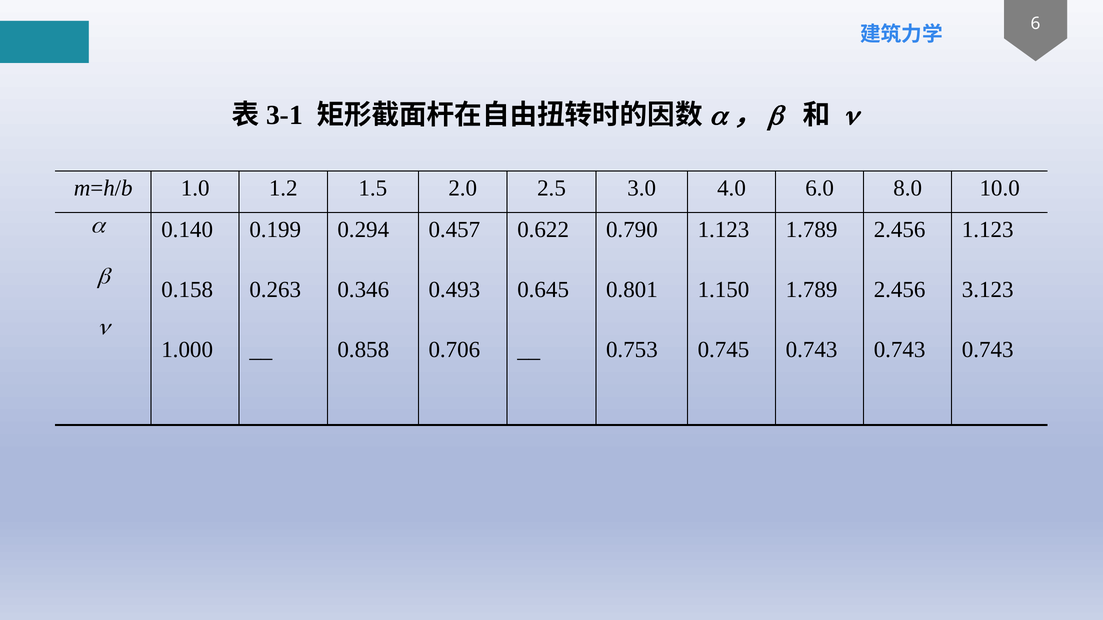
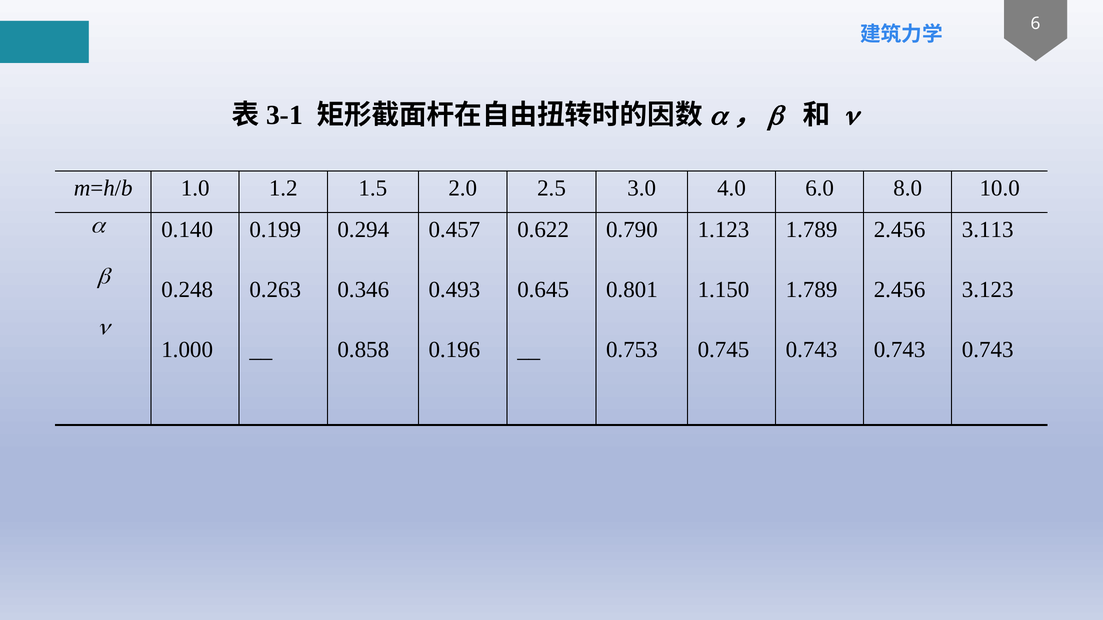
1.123 at (988, 230): 1.123 -> 3.113
0.158: 0.158 -> 0.248
0.706: 0.706 -> 0.196
